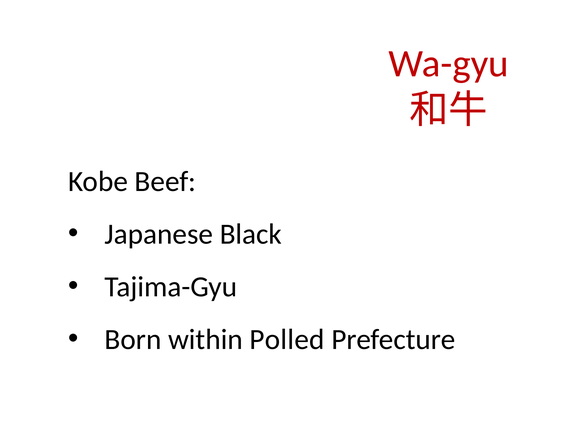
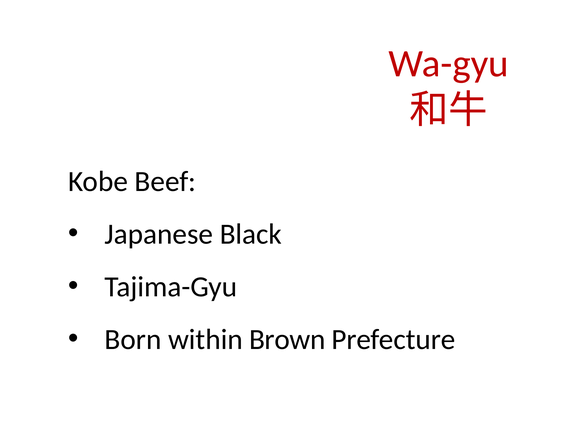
Polled: Polled -> Brown
